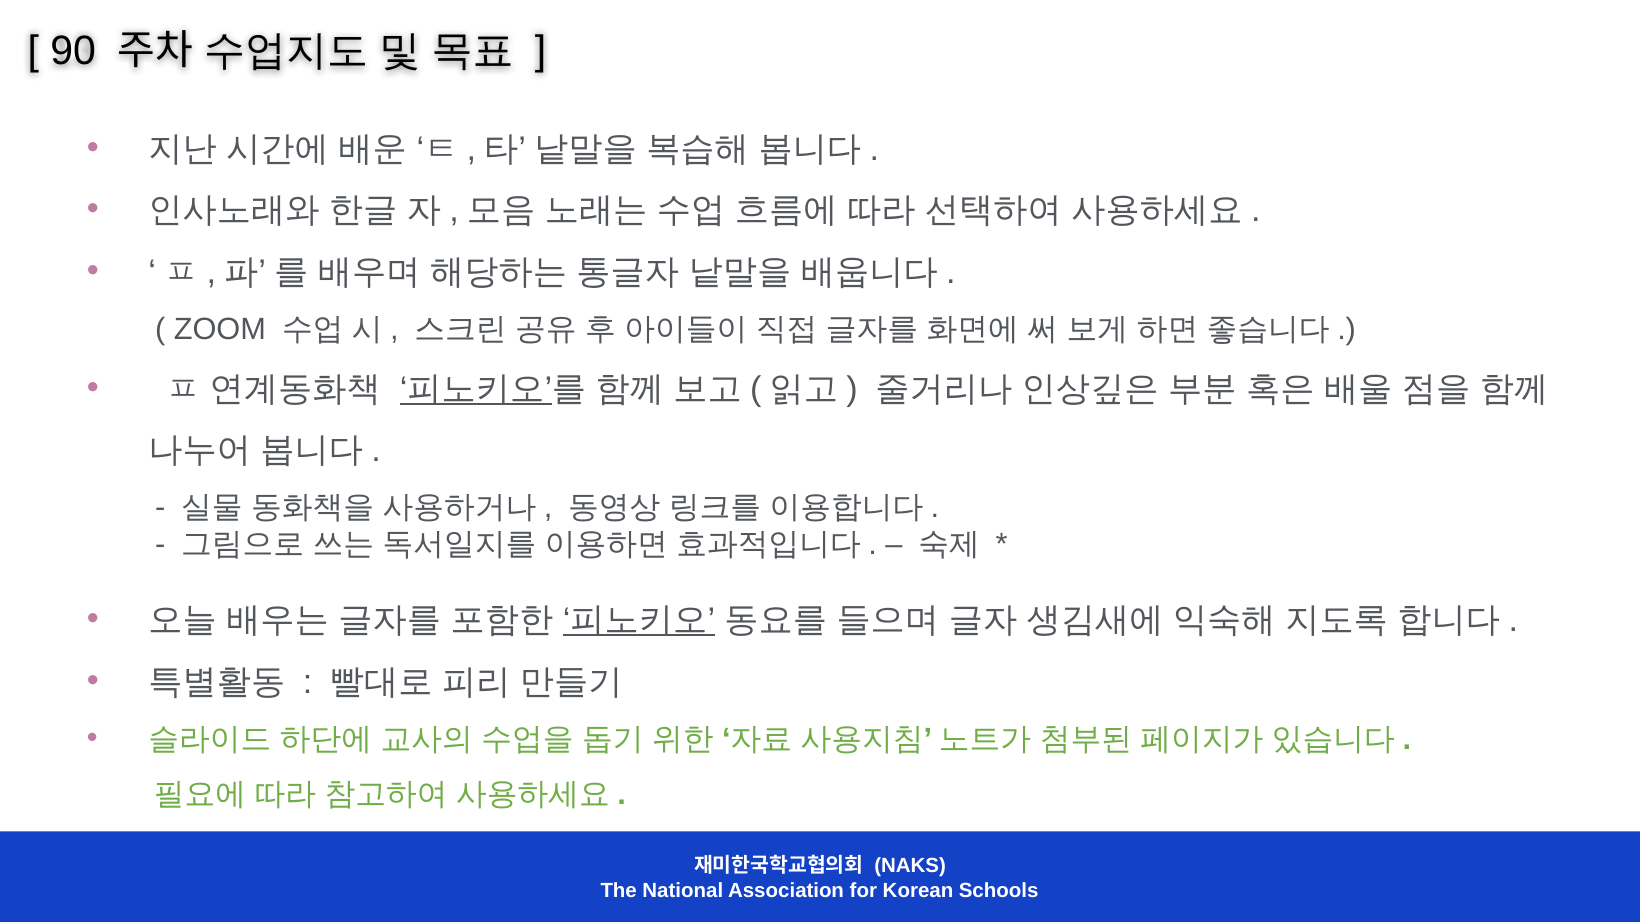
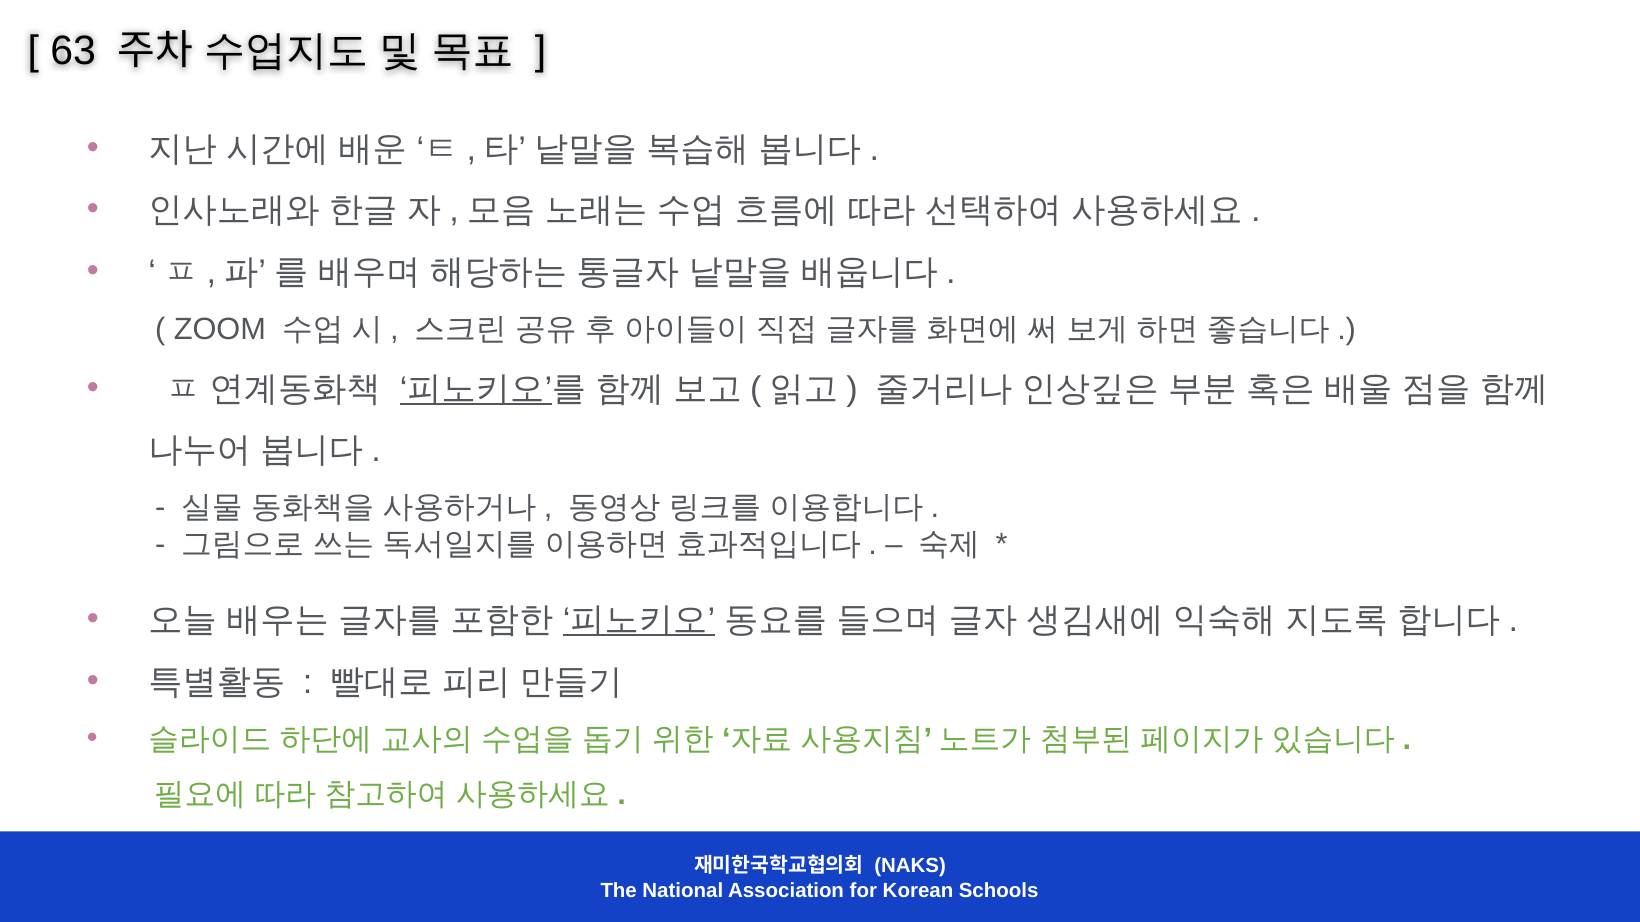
90: 90 -> 63
